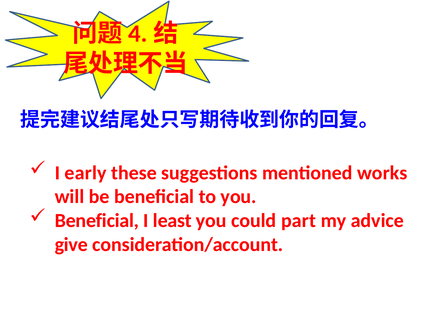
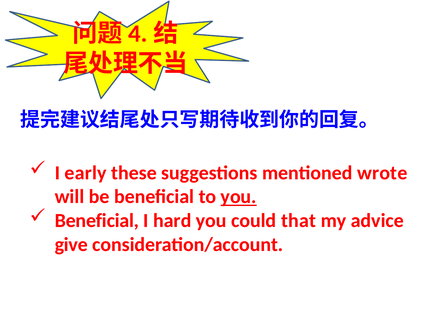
works: works -> wrote
you at (239, 197) underline: none -> present
least: least -> hard
part: part -> that
